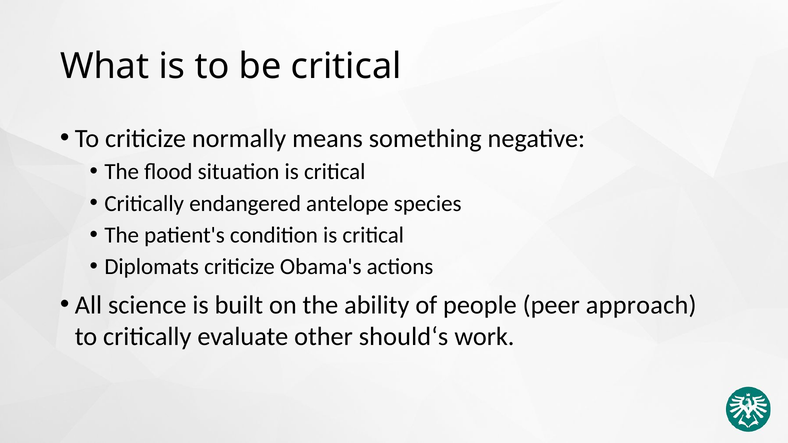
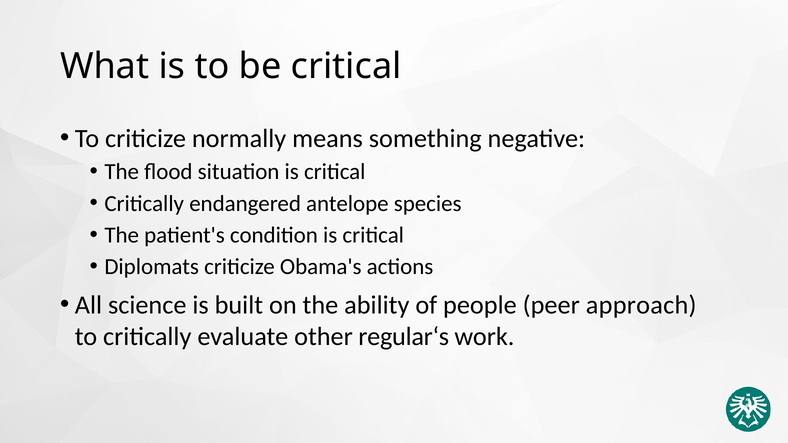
should‘s: should‘s -> regular‘s
